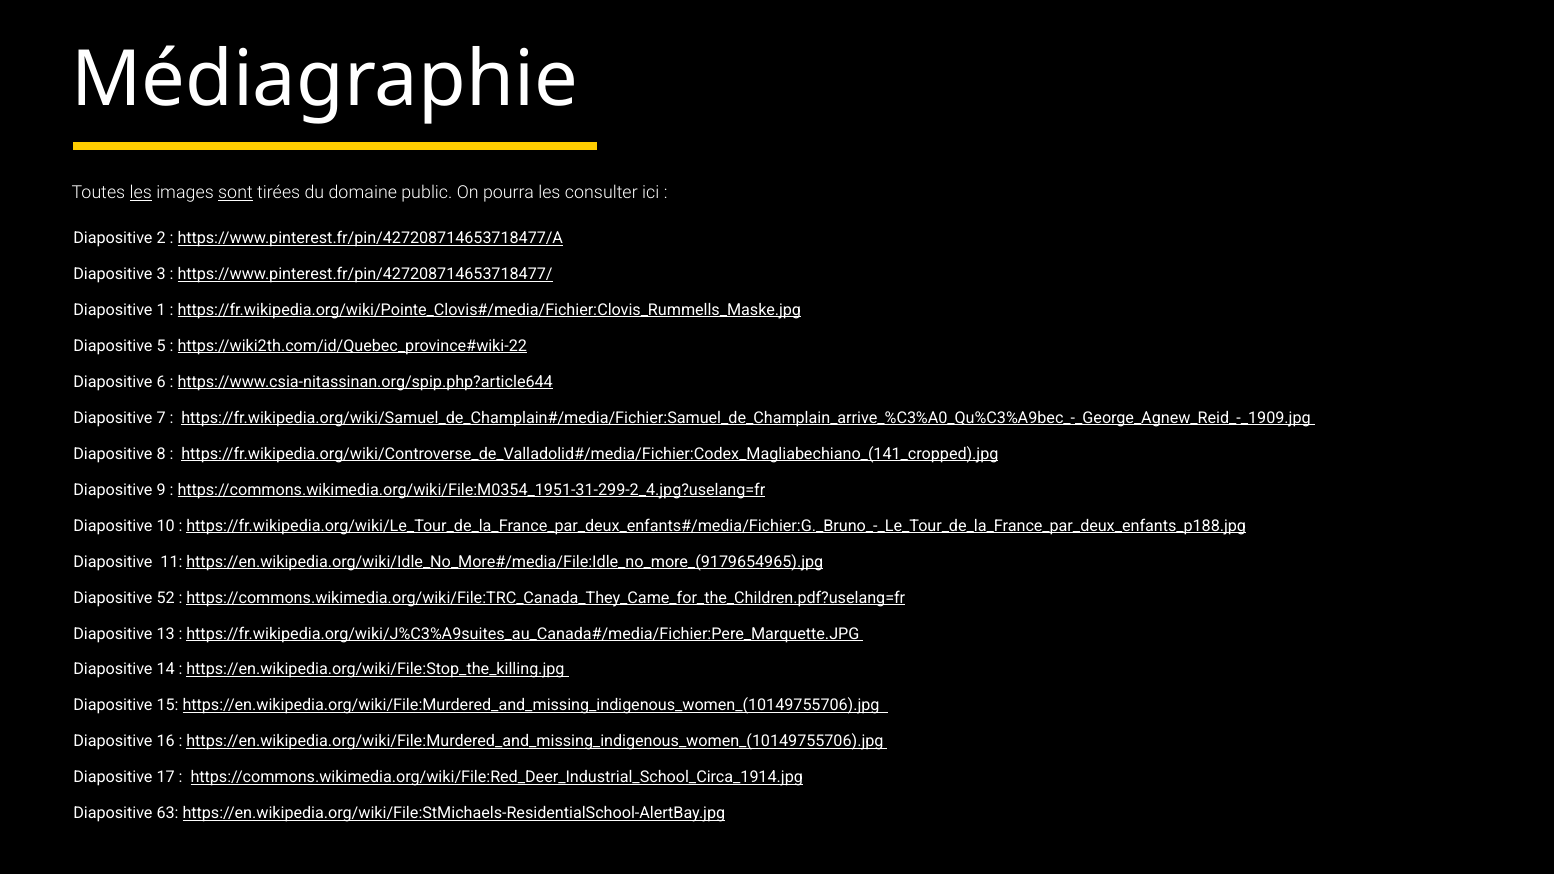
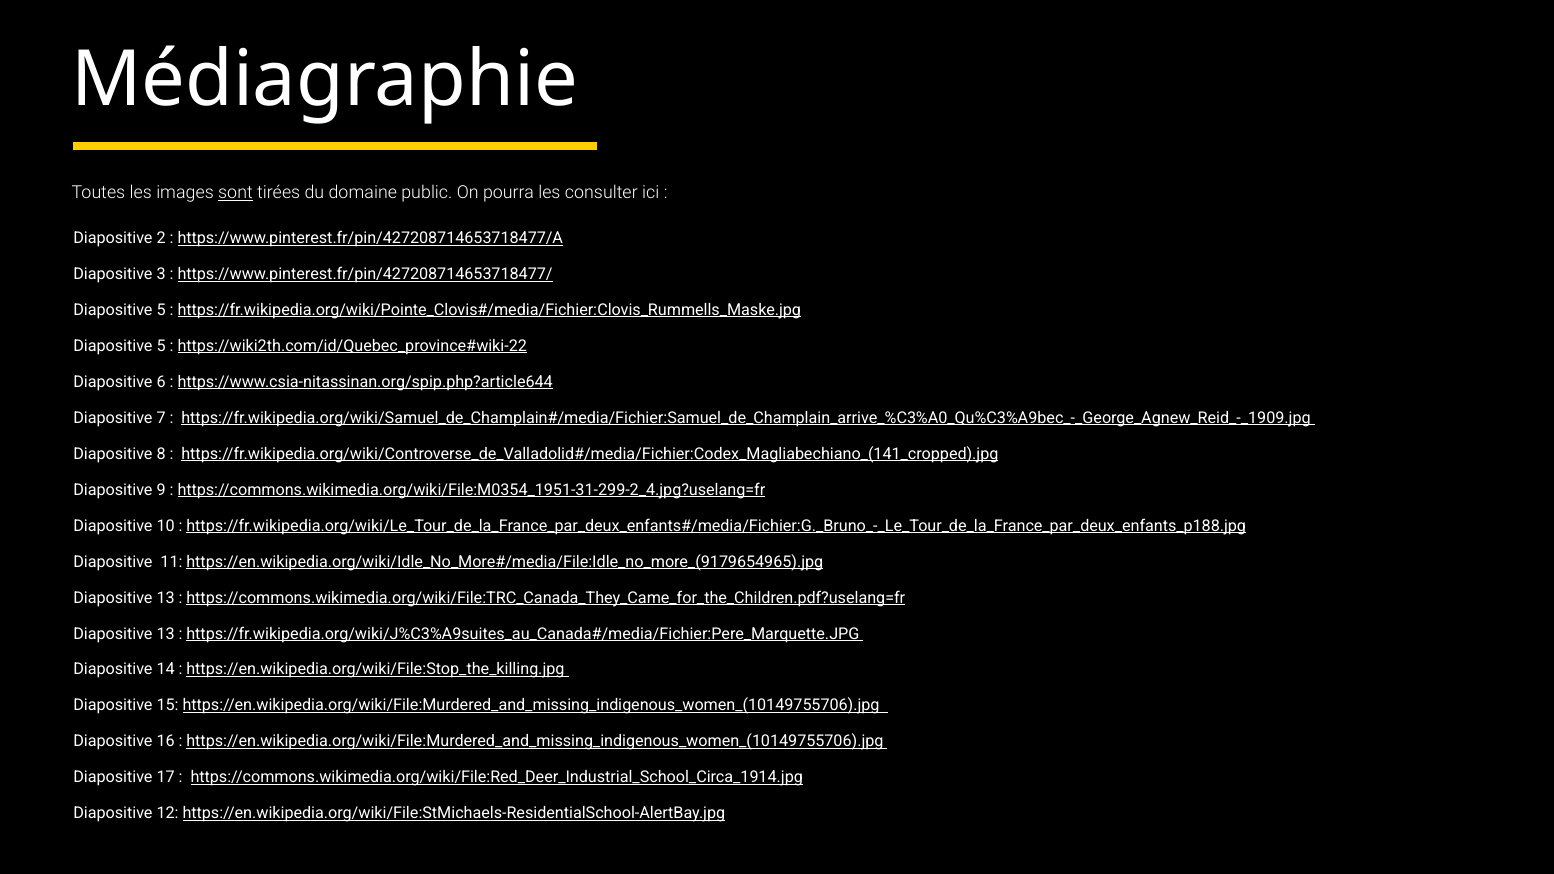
les at (141, 193) underline: present -> none
1 at (161, 310): 1 -> 5
52 at (166, 598): 52 -> 13
63: 63 -> 12
